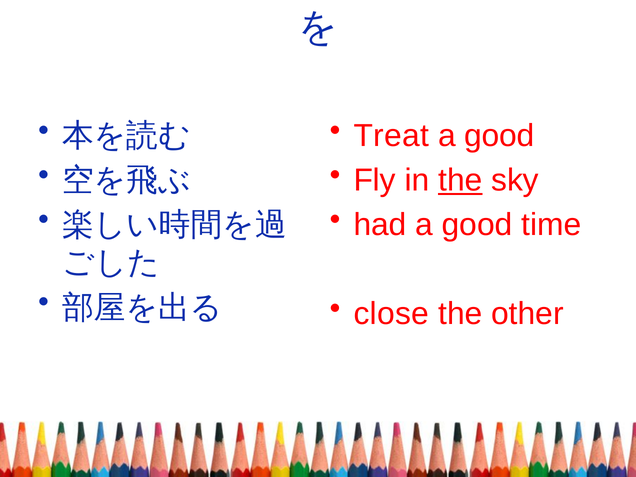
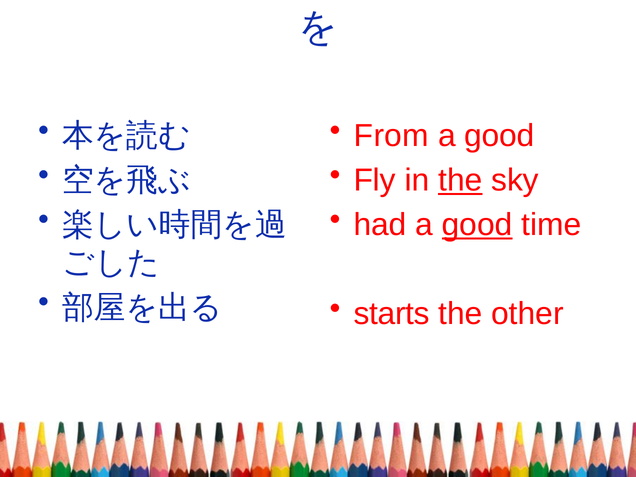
Treat: Treat -> From
good at (477, 225) underline: none -> present
close: close -> starts
